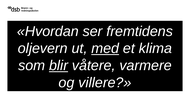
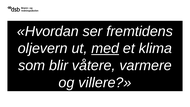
blir underline: present -> none
